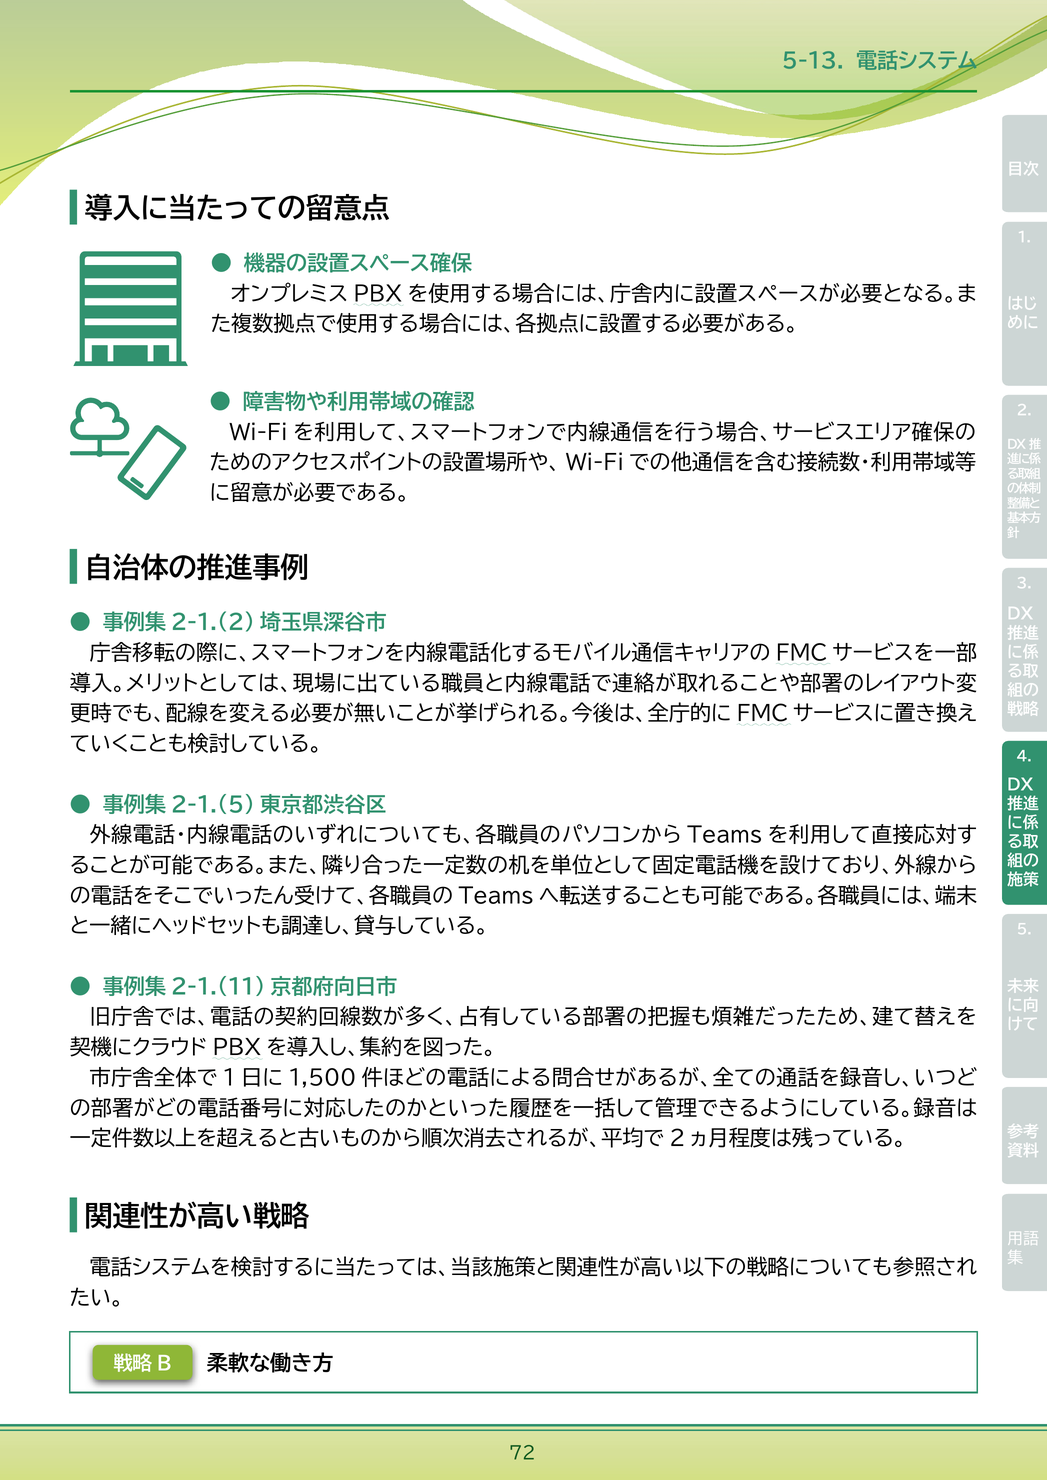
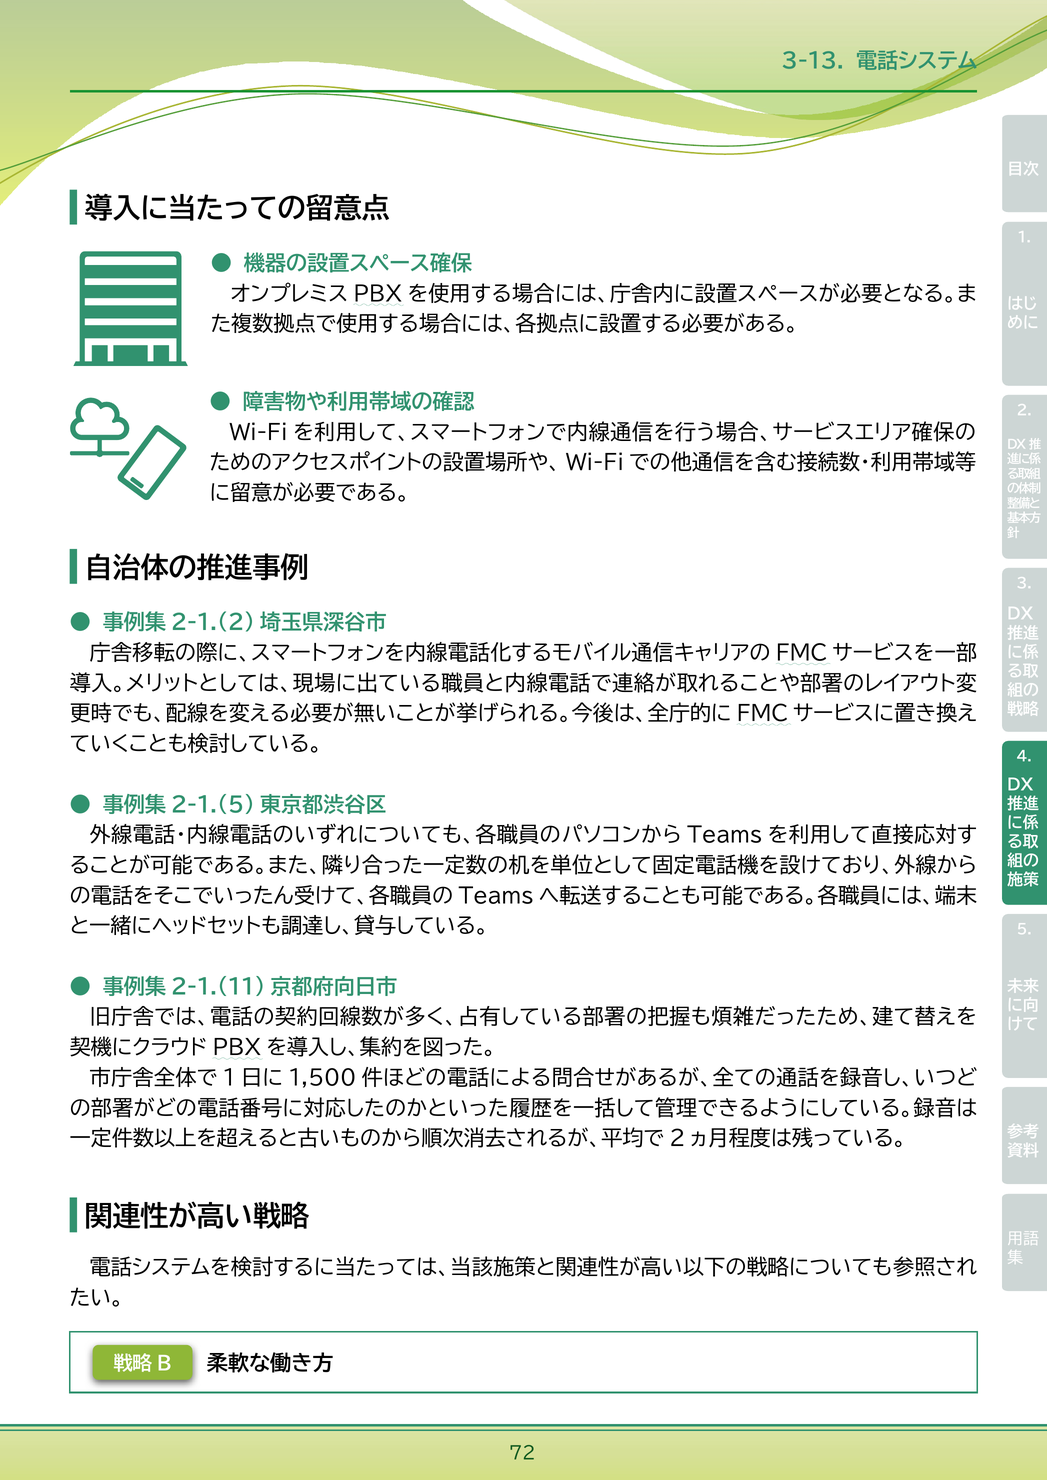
5-13: 5-13 -> 3-13
